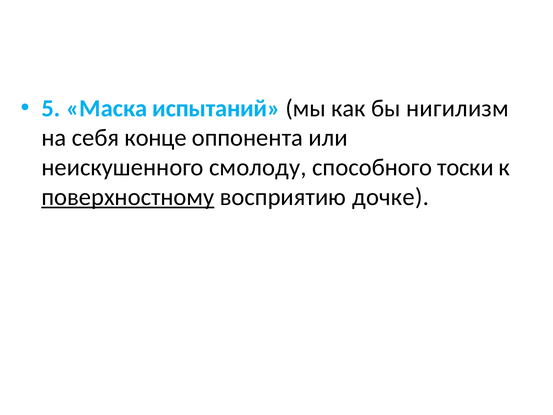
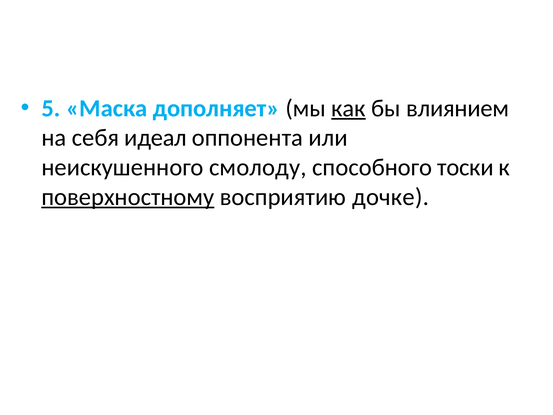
испытаний: испытаний -> дополняет
как underline: none -> present
нигилизм: нигилизм -> влиянием
конце: конце -> идеал
